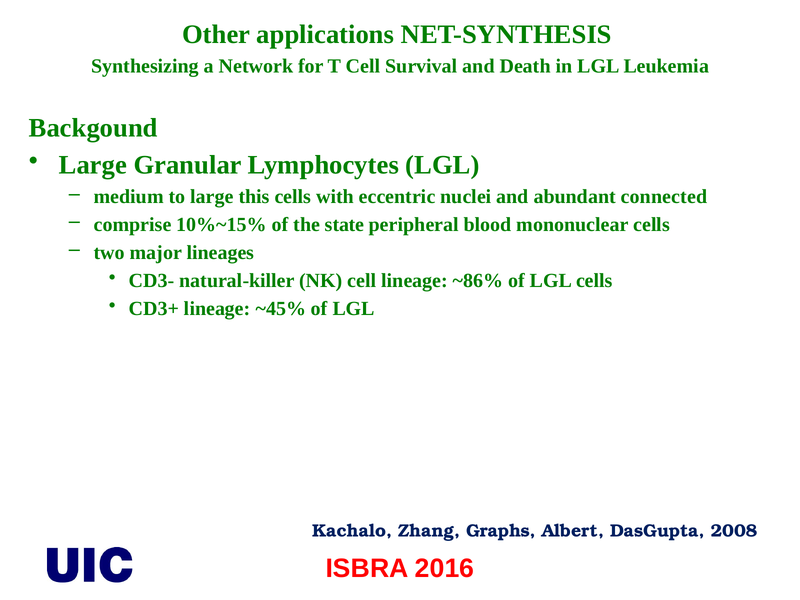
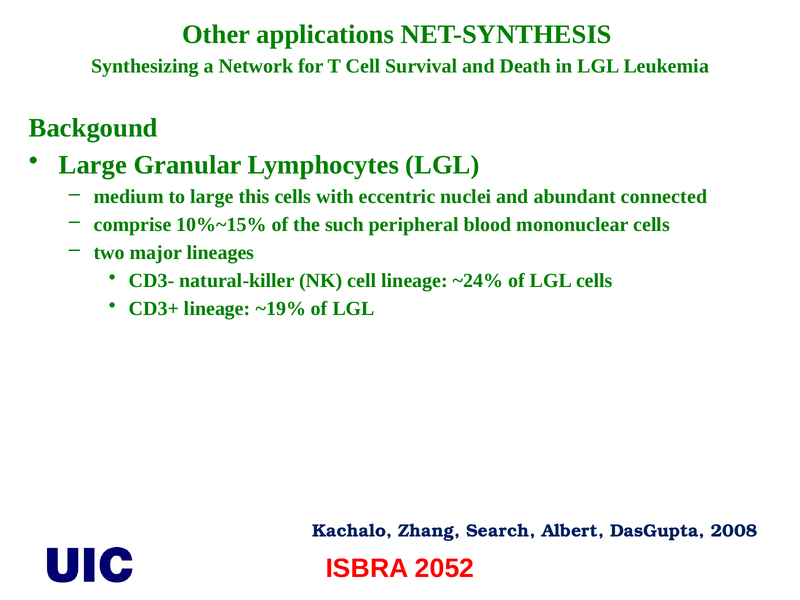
state: state -> such
~86%: ~86% -> ~24%
~45%: ~45% -> ~19%
Graphs: Graphs -> Search
2016: 2016 -> 2052
